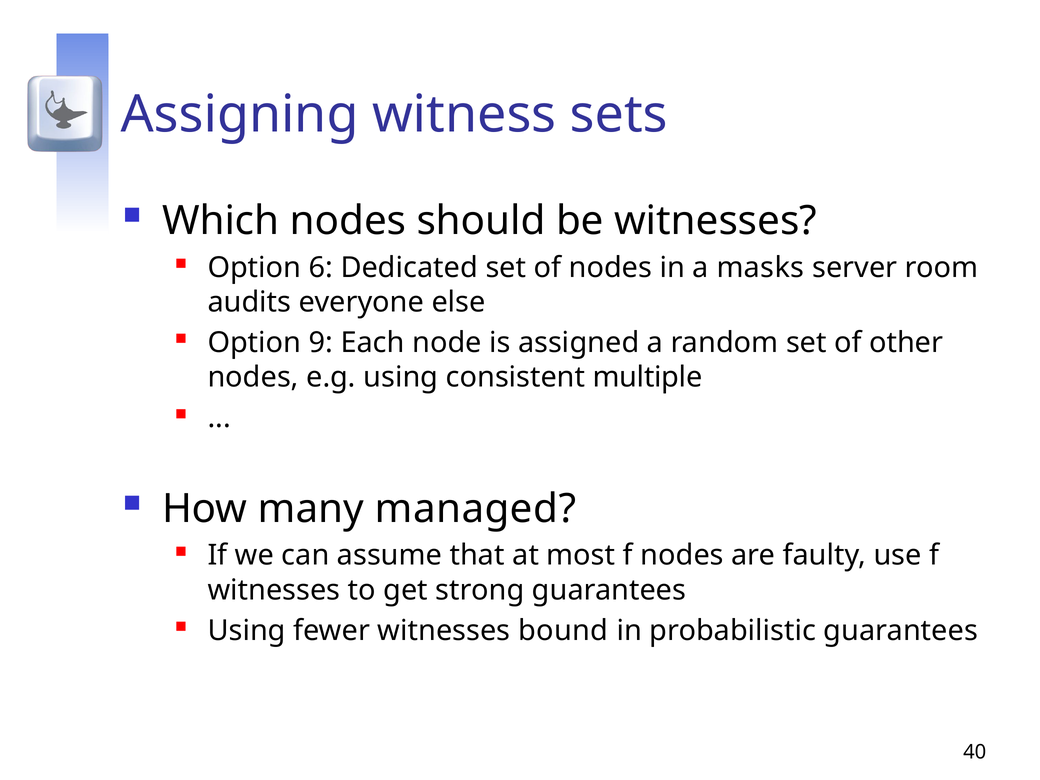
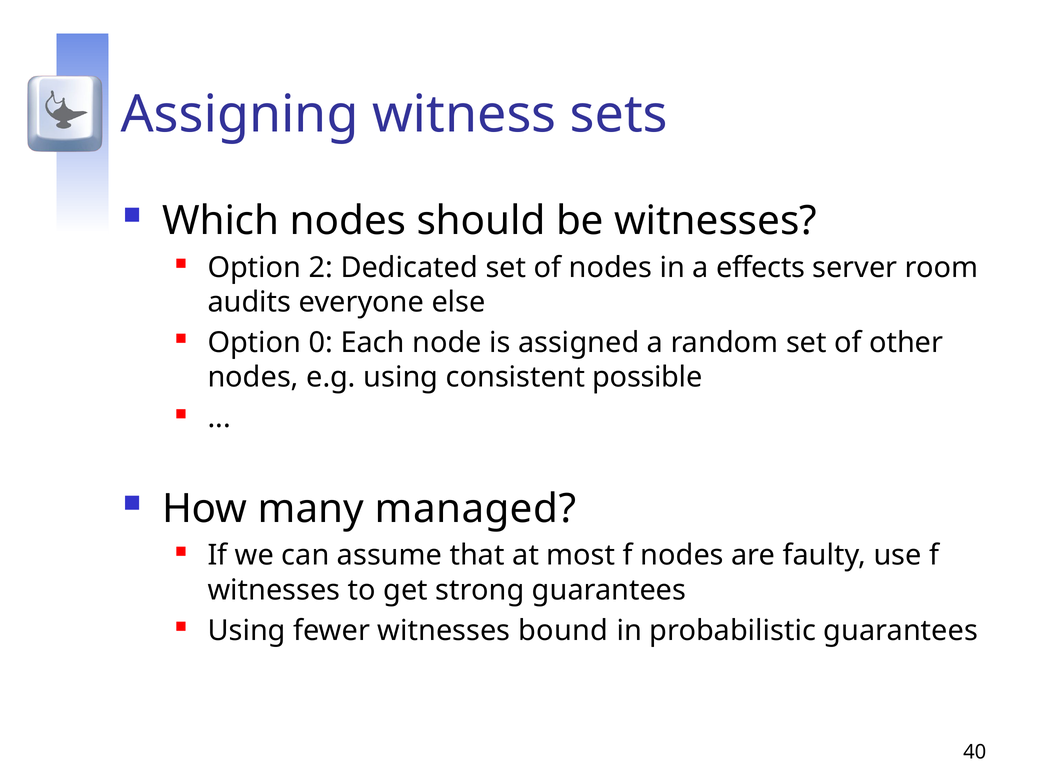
6: 6 -> 2
masks: masks -> effects
9: 9 -> 0
multiple: multiple -> possible
